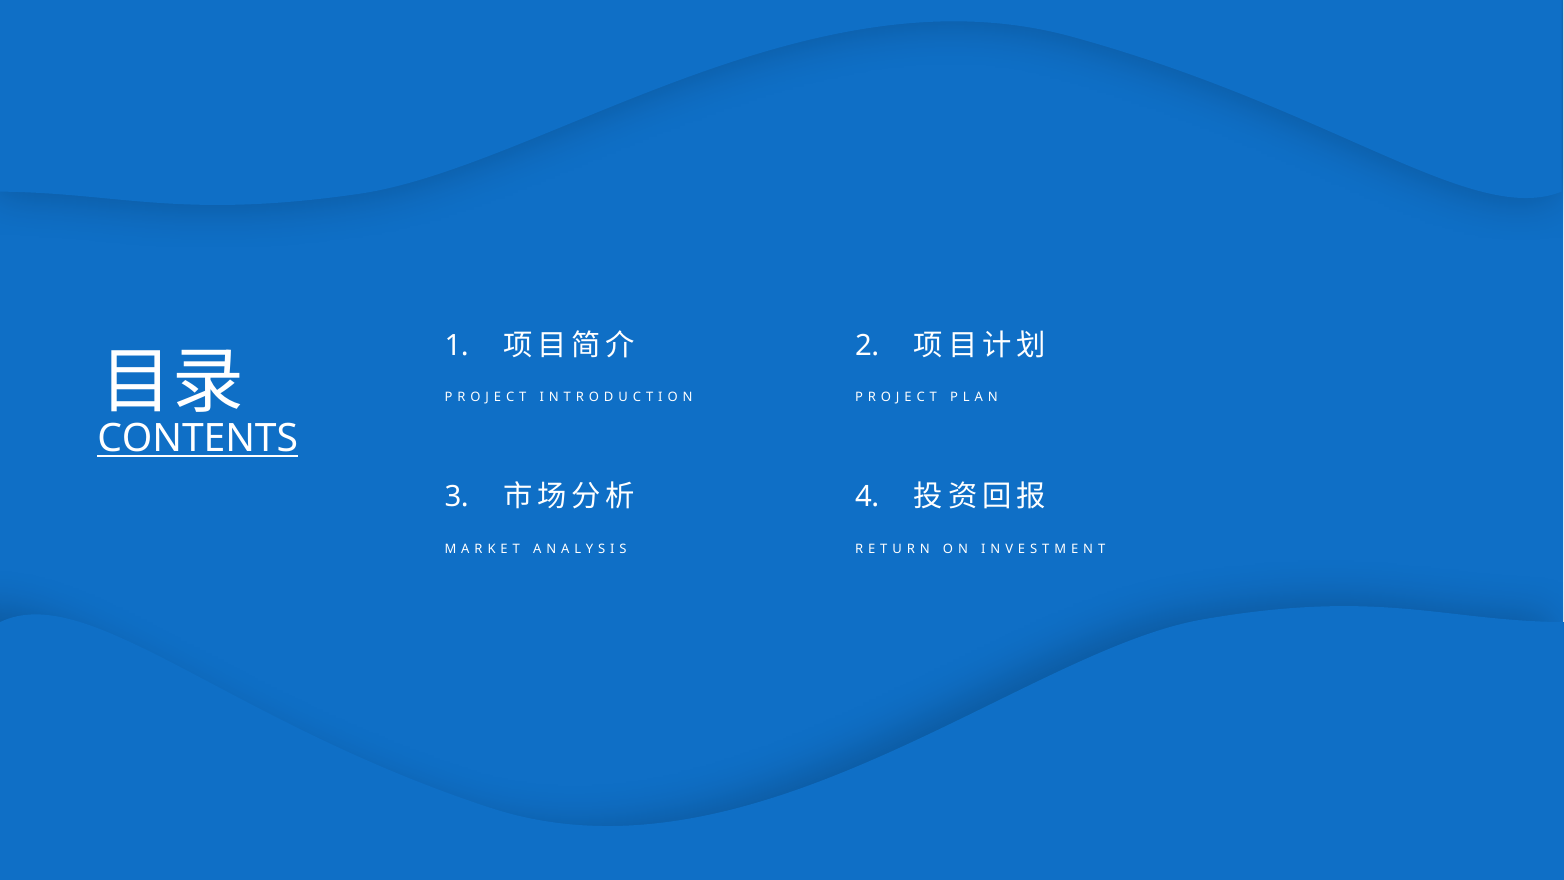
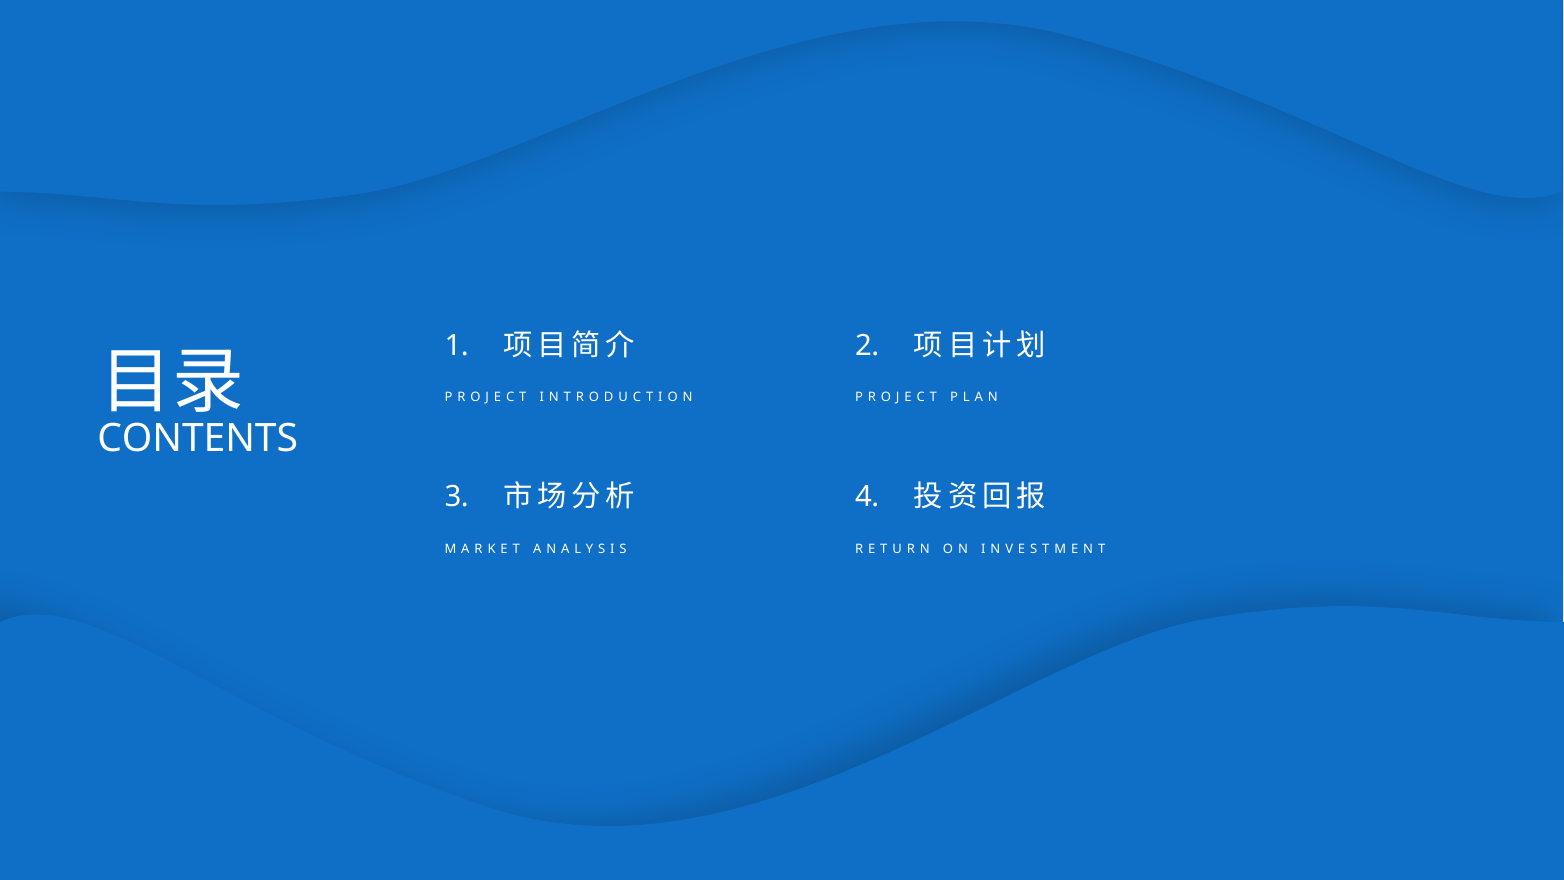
CONTENTS underline: present -> none
